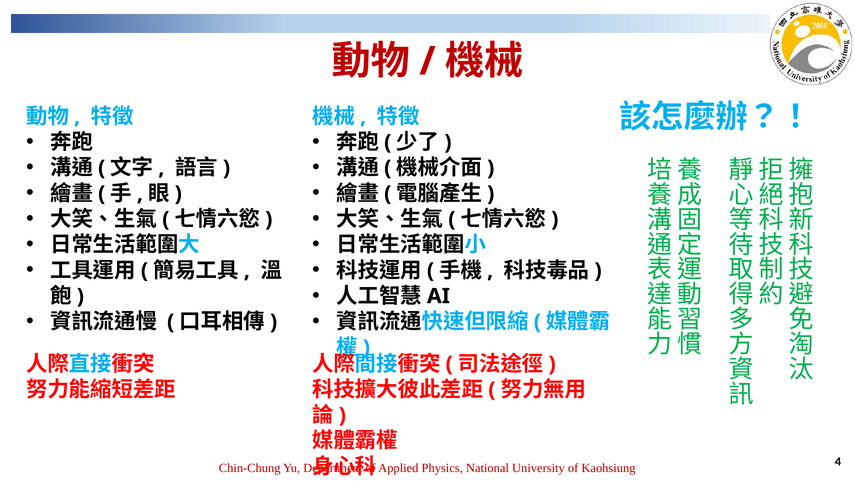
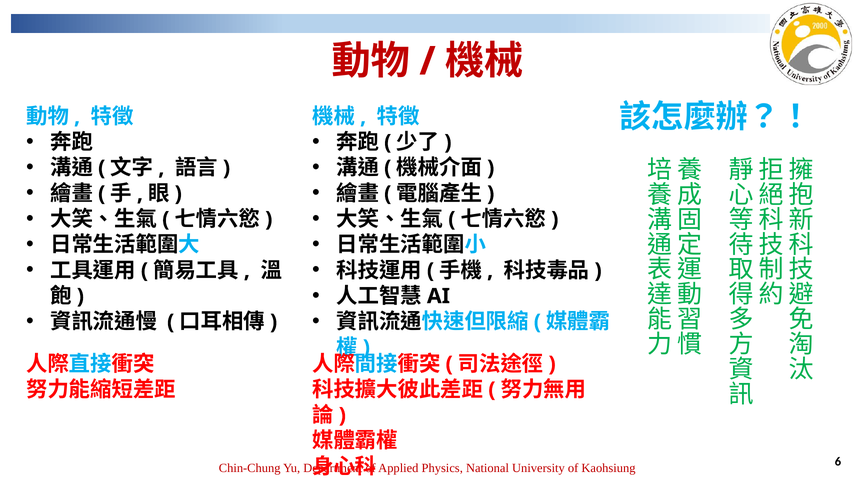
4: 4 -> 6
